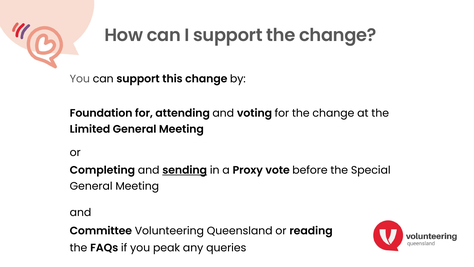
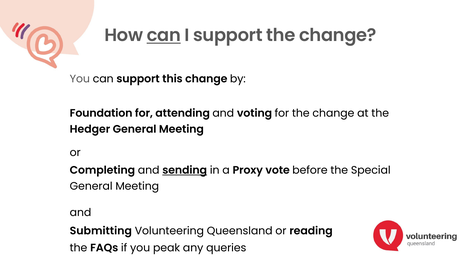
can at (164, 35) underline: none -> present
Limited: Limited -> Hedger
Committee: Committee -> Submitting
